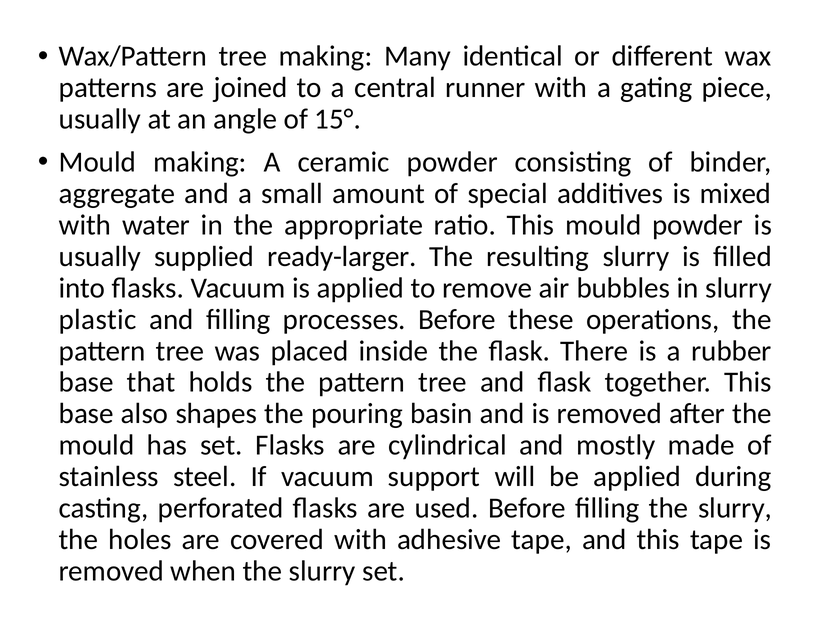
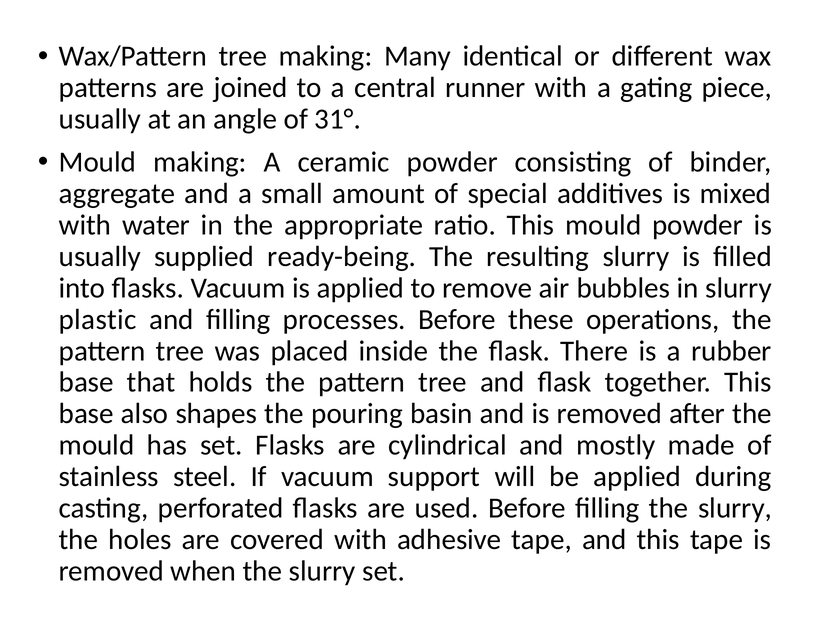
15°: 15° -> 31°
ready-larger: ready-larger -> ready-being
